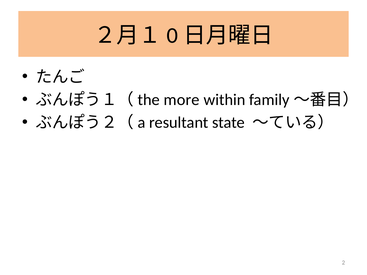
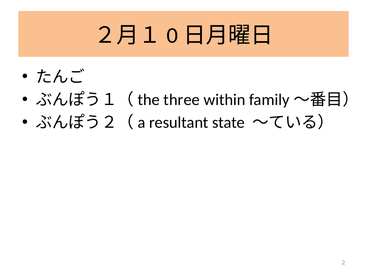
more: more -> three
